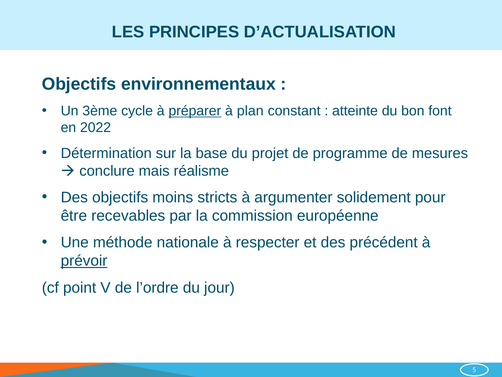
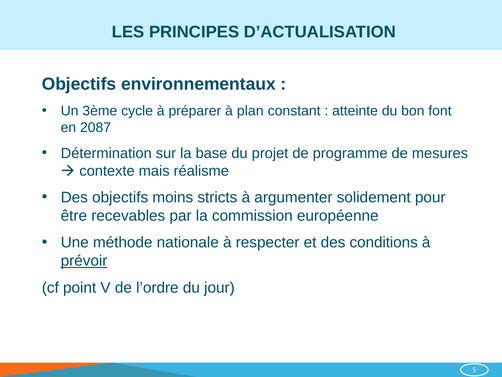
préparer underline: present -> none
2022: 2022 -> 2087
conclure: conclure -> contexte
précédent: précédent -> conditions
